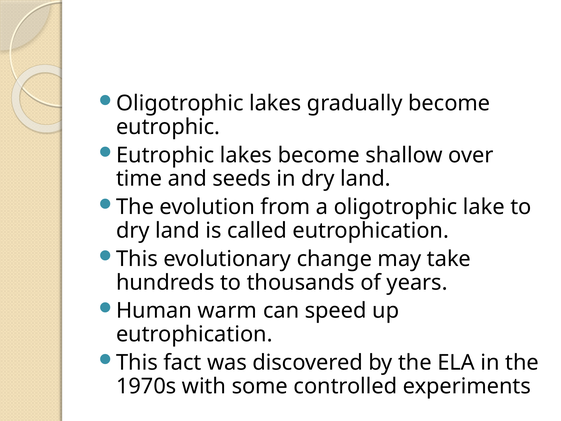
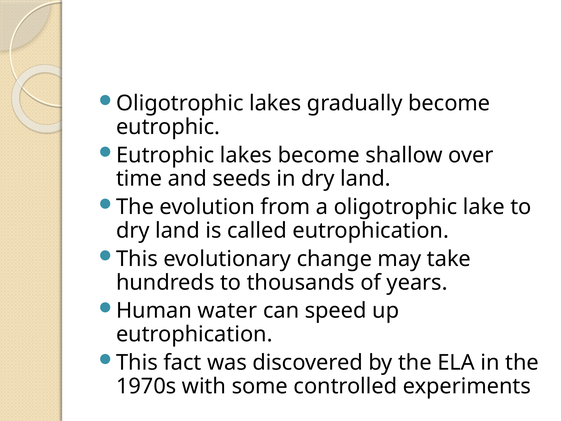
warm: warm -> water
